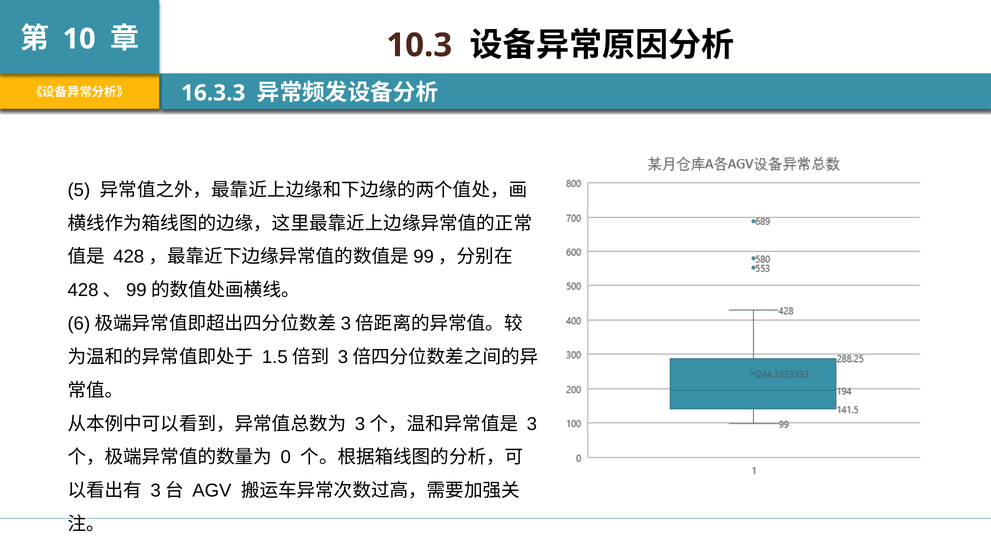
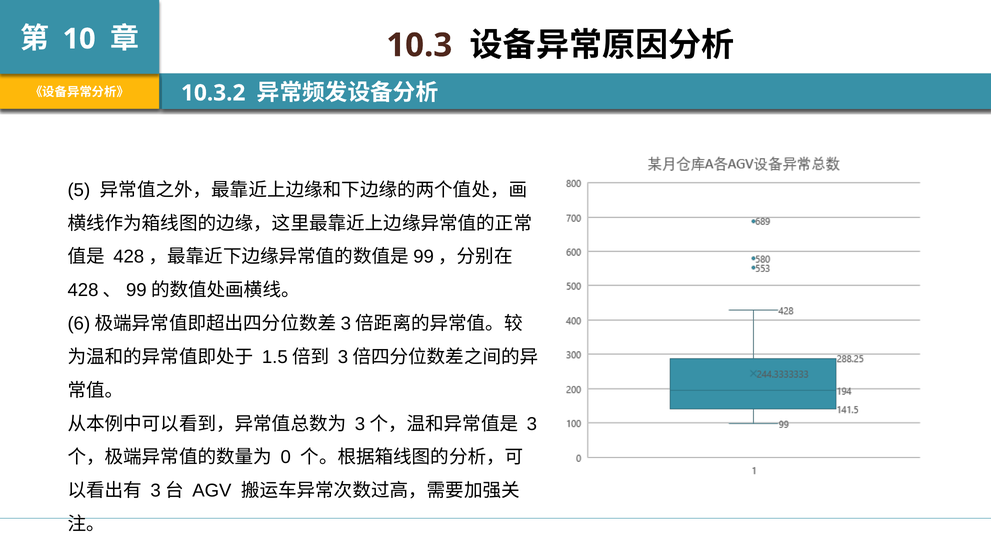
16.3.3: 16.3.3 -> 10.3.2
